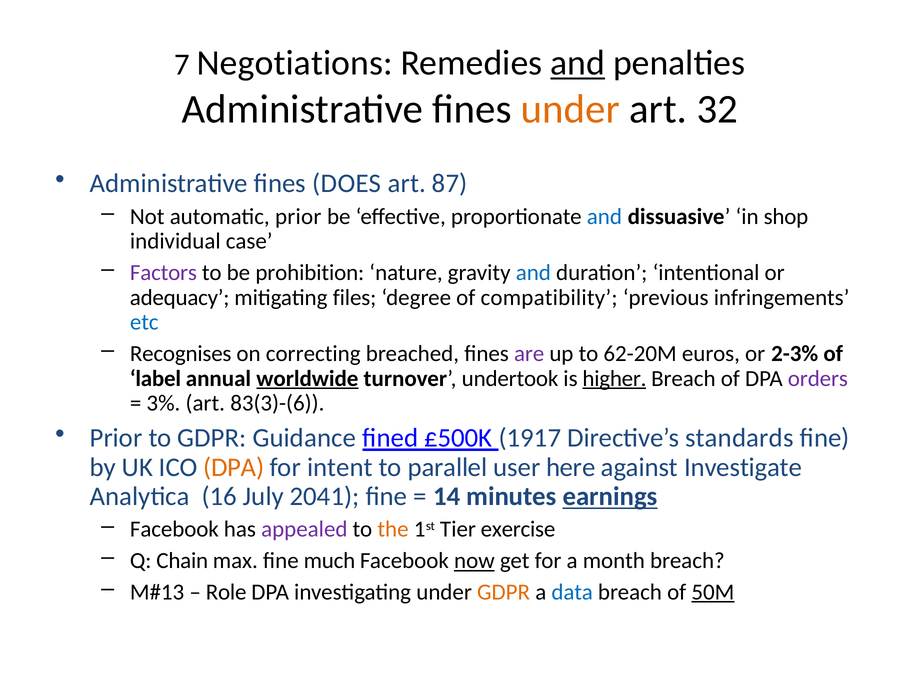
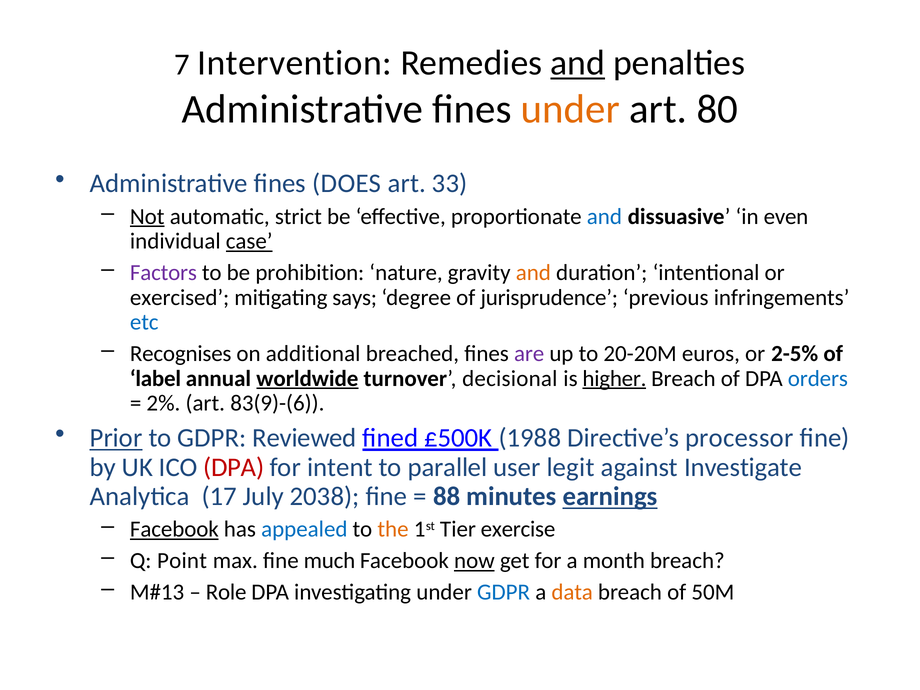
Negotiations: Negotiations -> Intervention
32: 32 -> 80
87: 87 -> 33
Not underline: none -> present
automatic prior: prior -> strict
shop: shop -> even
case underline: none -> present
and at (533, 273) colour: blue -> orange
adequacy: adequacy -> exercised
files: files -> says
compatibility: compatibility -> jurisprudence
correcting: correcting -> additional
62-20M: 62-20M -> 20-20M
2-3%: 2-3% -> 2-5%
undertook: undertook -> decisional
orders colour: purple -> blue
3%: 3% -> 2%
83(3)-(6: 83(3)-(6 -> 83(9)-(6
Prior at (116, 438) underline: none -> present
Guidance: Guidance -> Reviewed
1917: 1917 -> 1988
standards: standards -> processor
DPA at (234, 468) colour: orange -> red
here: here -> legit
16: 16 -> 17
2041: 2041 -> 2038
14: 14 -> 88
Facebook at (174, 529) underline: none -> present
appealed colour: purple -> blue
Chain: Chain -> Point
GDPR at (504, 592) colour: orange -> blue
data colour: blue -> orange
50M underline: present -> none
